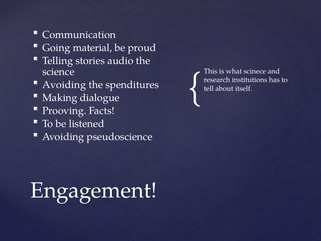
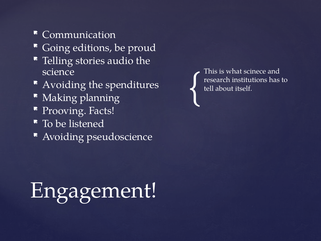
material: material -> editions
dialogue: dialogue -> planning
